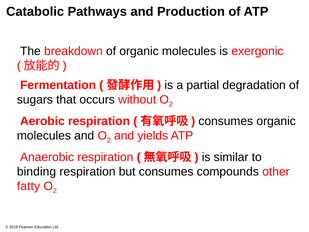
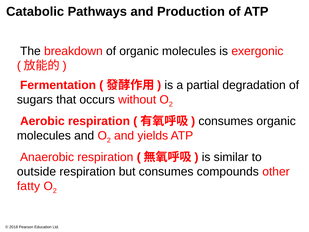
binding: binding -> outside
